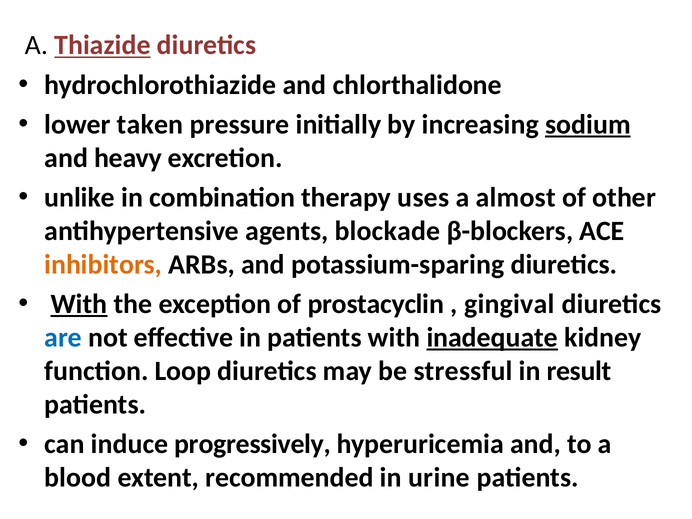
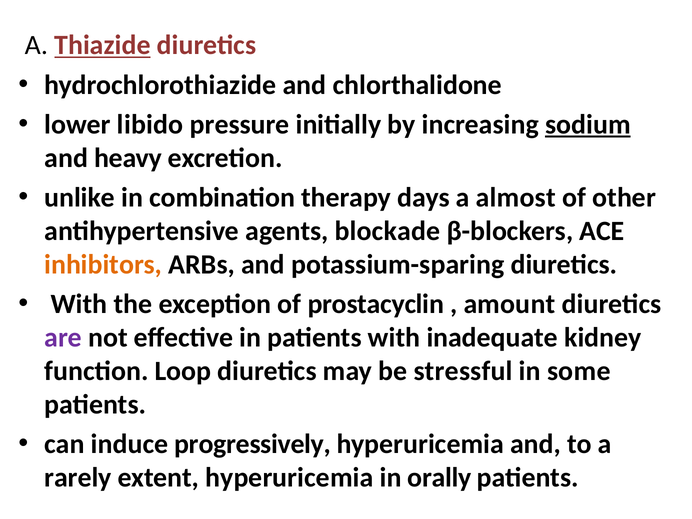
taken: taken -> libido
uses: uses -> days
With at (79, 304) underline: present -> none
gingival: gingival -> amount
are colour: blue -> purple
inadequate underline: present -> none
result: result -> some
blood: blood -> rarely
extent recommended: recommended -> hyperuricemia
urine: urine -> orally
